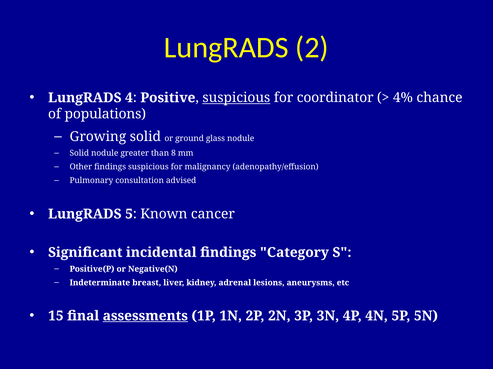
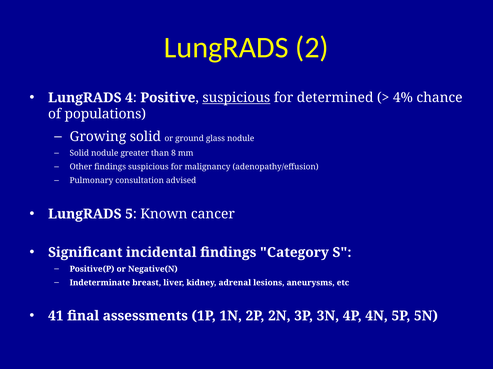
coordinator: coordinator -> determined
15: 15 -> 41
assessments underline: present -> none
